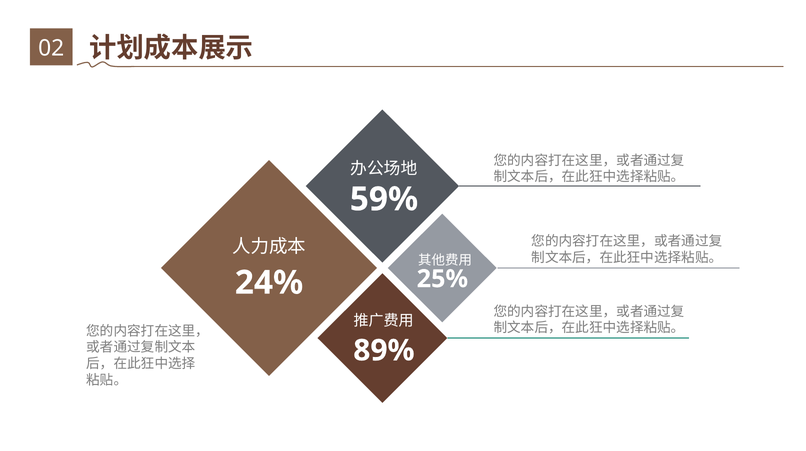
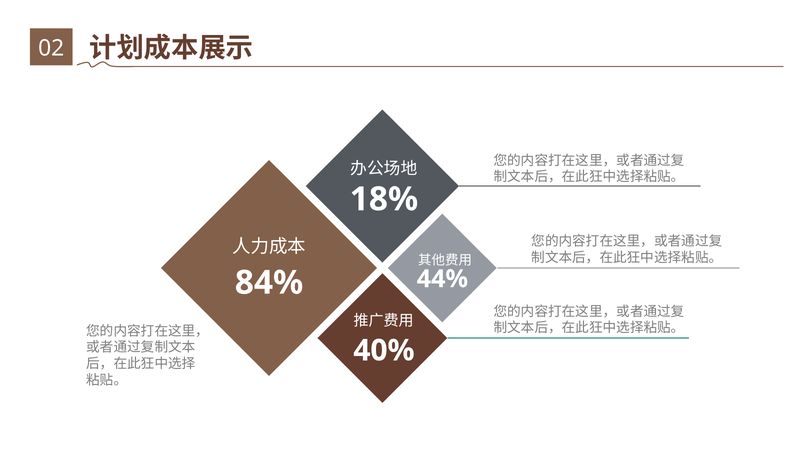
59%: 59% -> 18%
25%: 25% -> 44%
24%: 24% -> 84%
89%: 89% -> 40%
